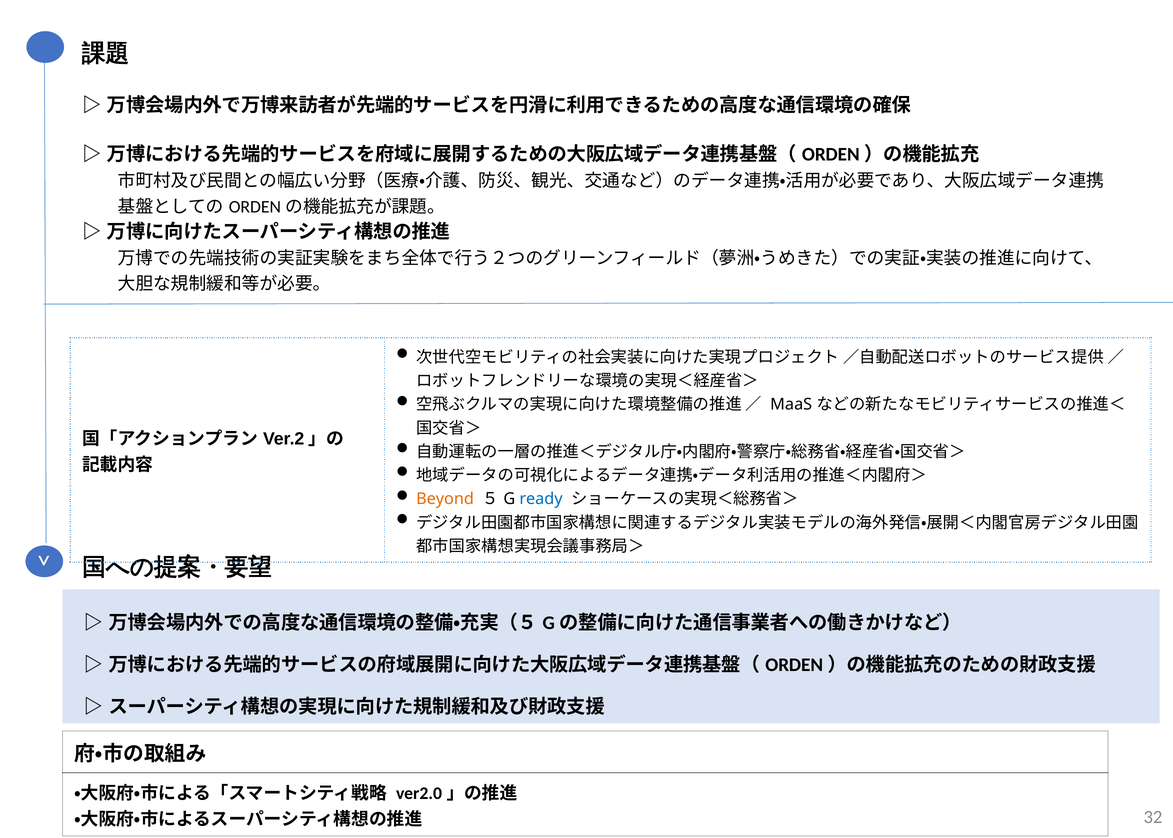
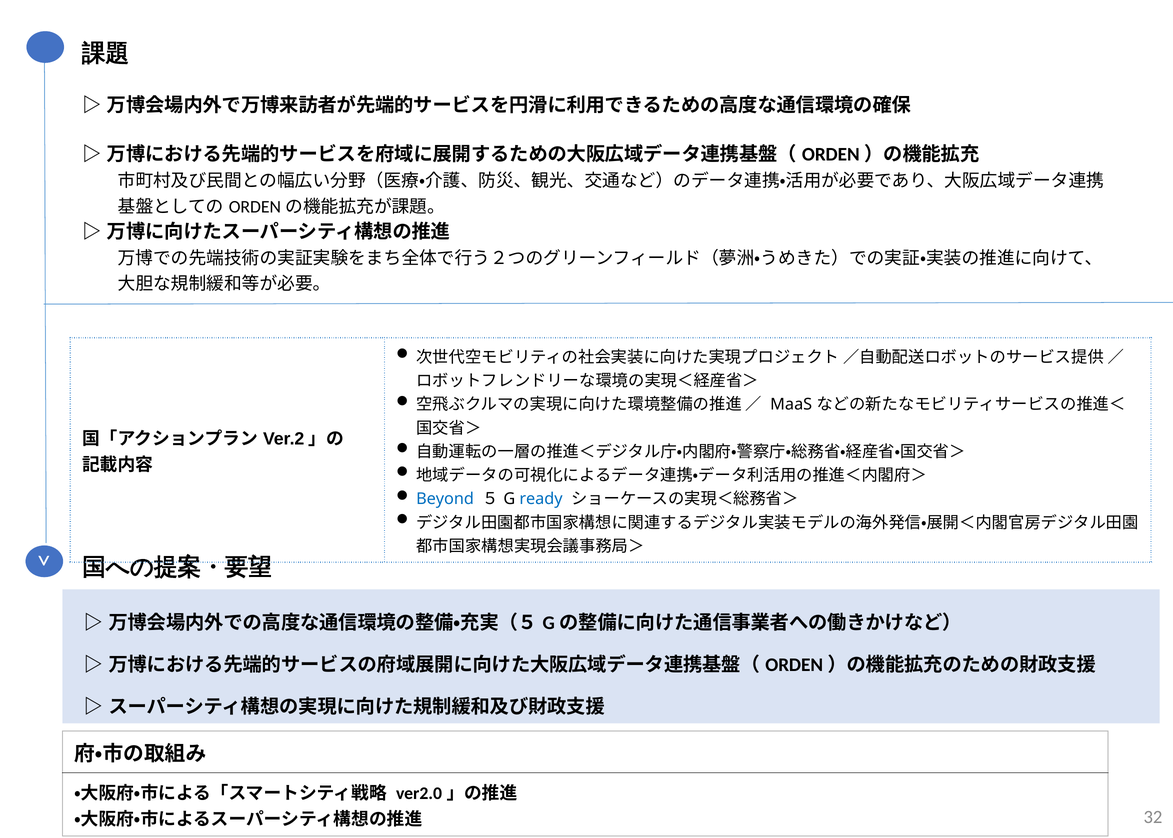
Beyond colour: orange -> blue
